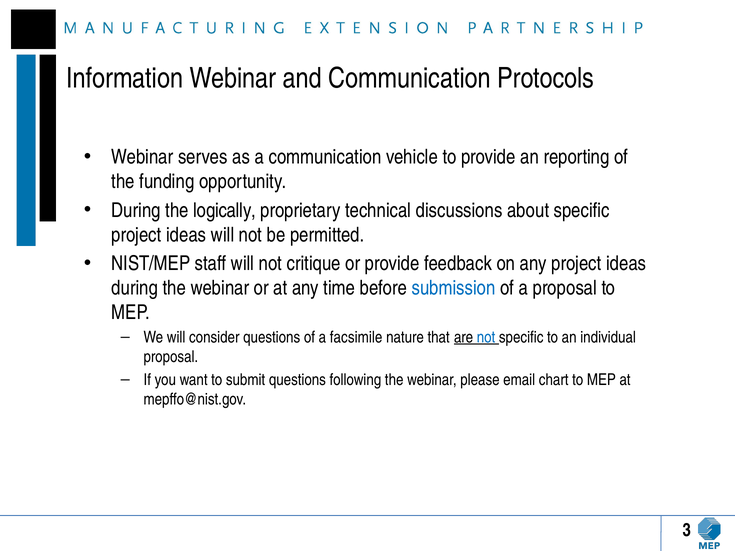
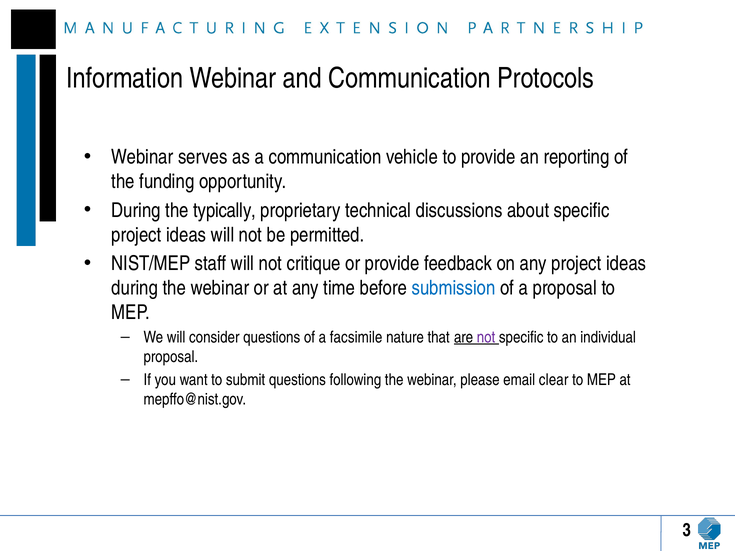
logically: logically -> typically
not at (486, 338) colour: blue -> purple
chart: chart -> clear
